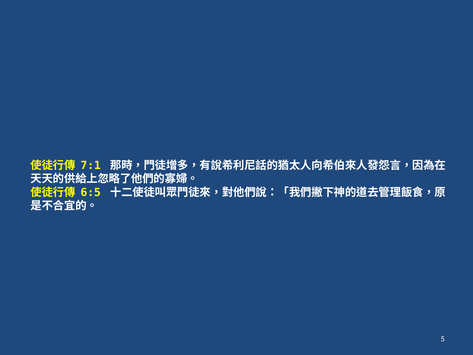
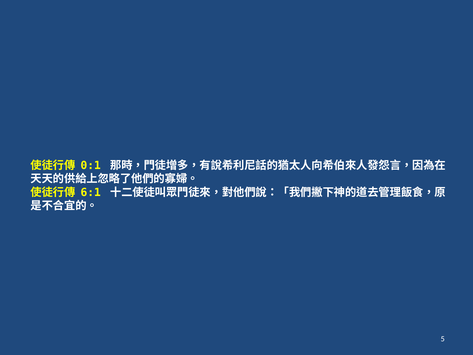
7:1: 7:1 -> 0:1
6:5: 6:5 -> 6:1
